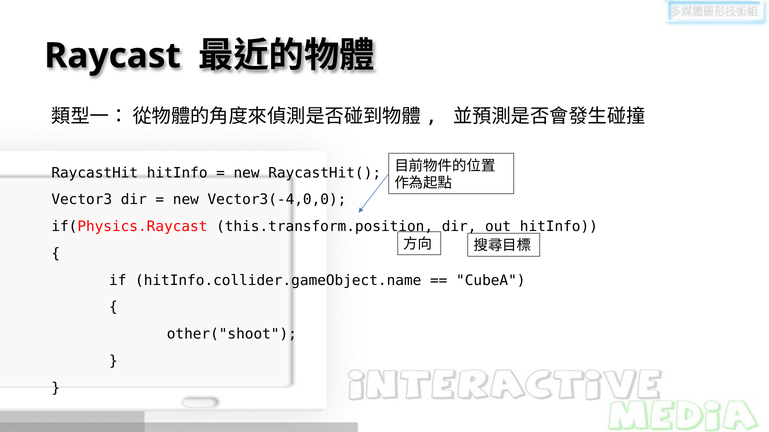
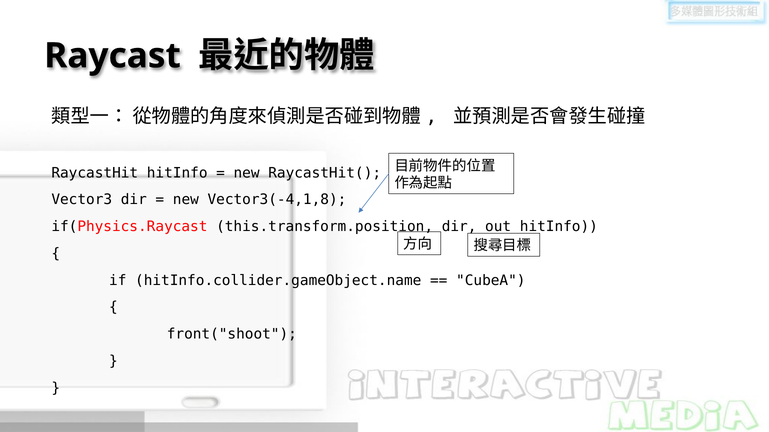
Vector3(-4,0,0: Vector3(-4,0,0 -> Vector3(-4,1,8
other("shoot: other("shoot -> front("shoot
